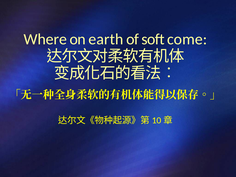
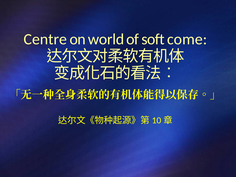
Where: Where -> Centre
earth: earth -> world
